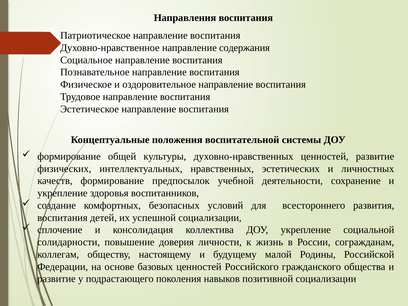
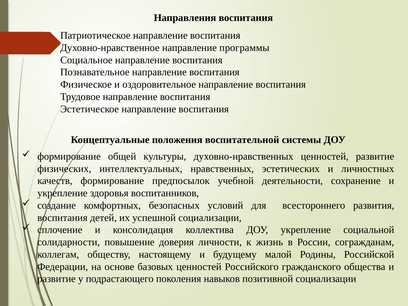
содержания: содержания -> программы
